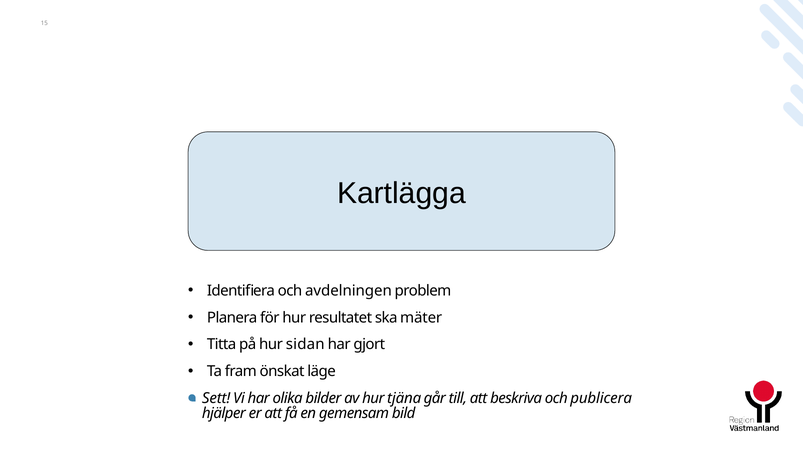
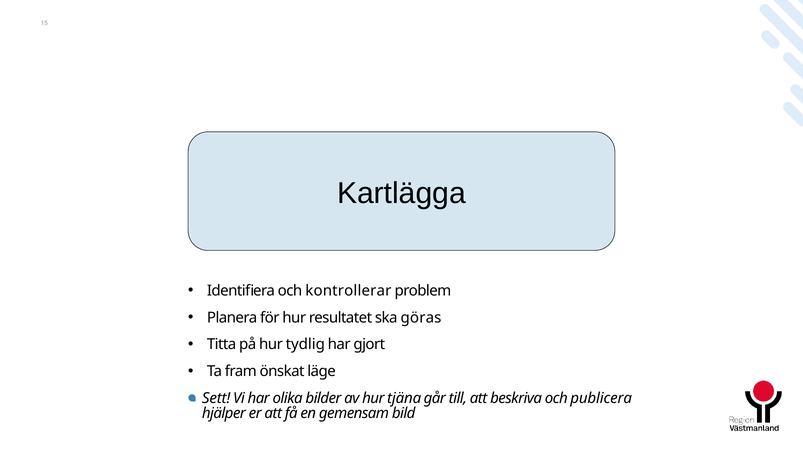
avdelningen: avdelningen -> kontrollerar
mäter: mäter -> göras
sidan: sidan -> tydlig
